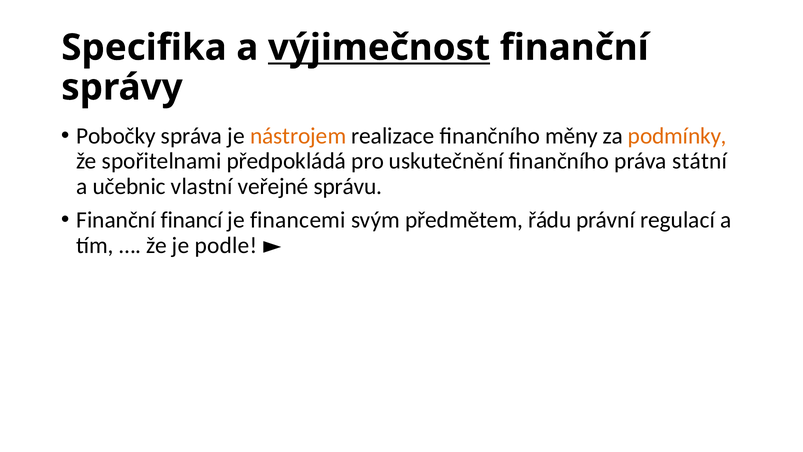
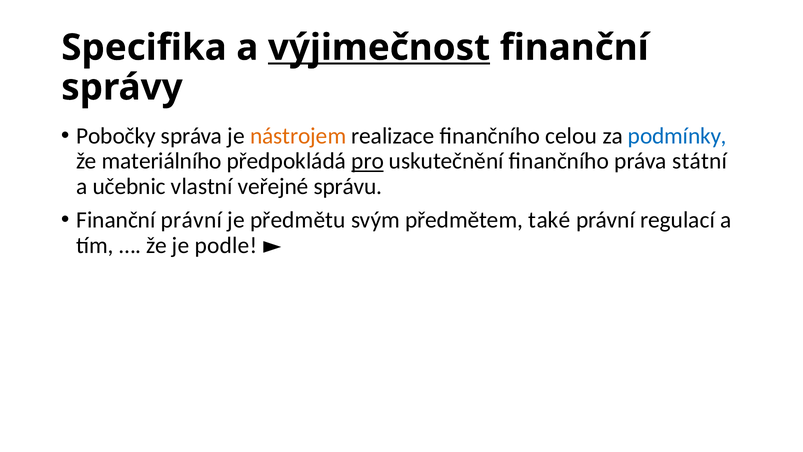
měny: měny -> celou
podmínky colour: orange -> blue
spořitelnami: spořitelnami -> materiálního
pro underline: none -> present
Finanční financí: financí -> právní
financemi: financemi -> předmětu
řádu: řádu -> také
